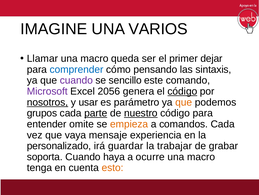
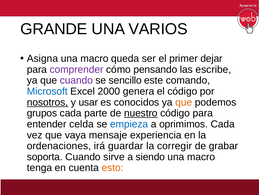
IMAGINE: IMAGINE -> GRANDE
Llamar: Llamar -> Asigna
comprender colour: blue -> purple
sintaxis: sintaxis -> escribe
Microsoft colour: purple -> blue
2056: 2056 -> 2000
código at (182, 91) underline: present -> none
parámetro: parámetro -> conocidos
parte underline: present -> none
omite: omite -> celda
empieza colour: orange -> blue
comandos: comandos -> oprimimos
personalizado: personalizado -> ordenaciones
trabajar: trabajar -> corregir
haya: haya -> sirve
ocurre: ocurre -> siendo
